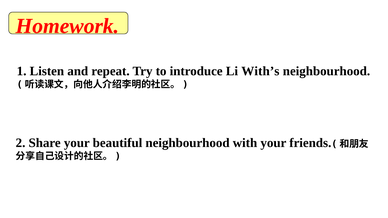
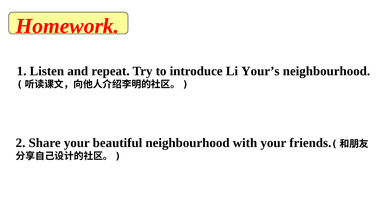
With’s: With’s -> Your’s
